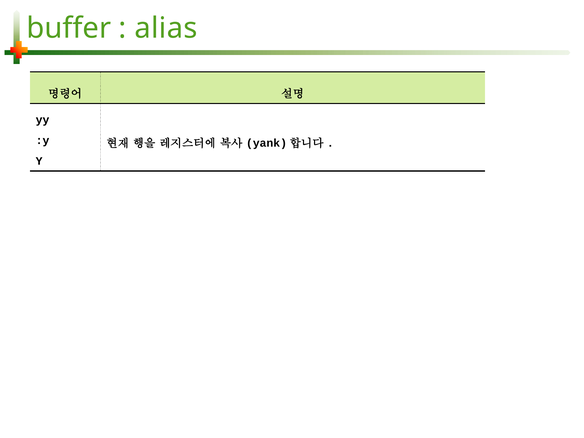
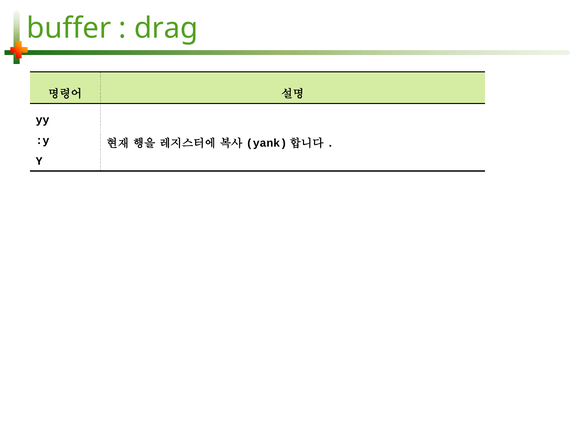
alias: alias -> drag
